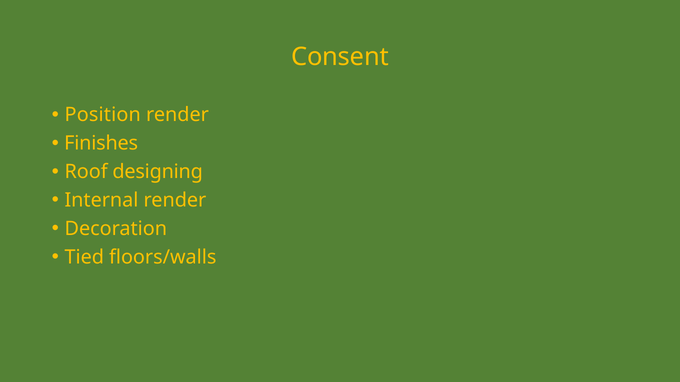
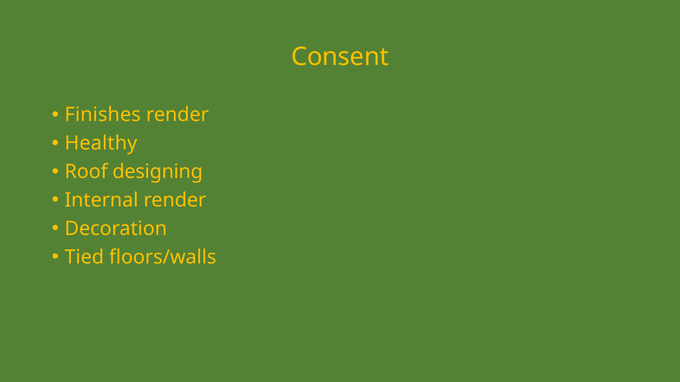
Position: Position -> Finishes
Finishes: Finishes -> Healthy
